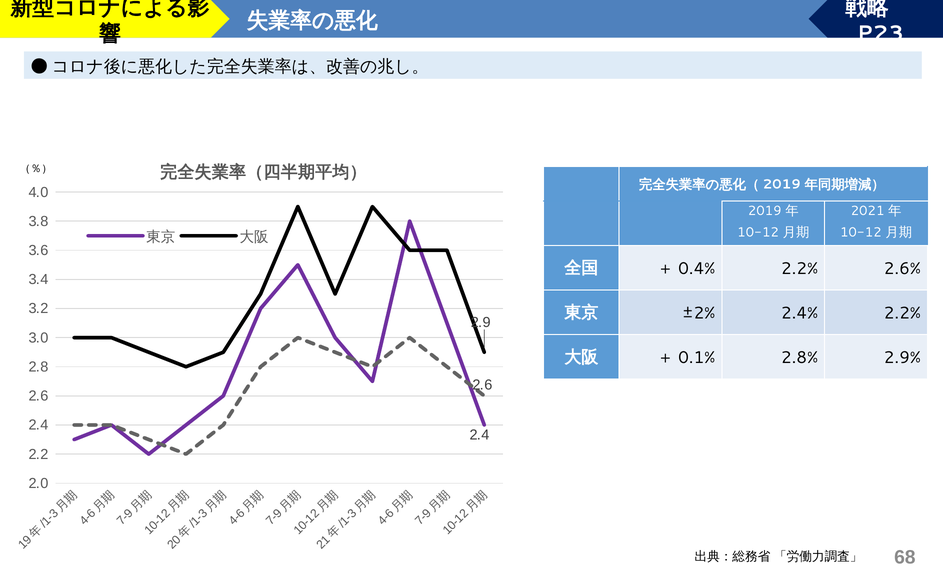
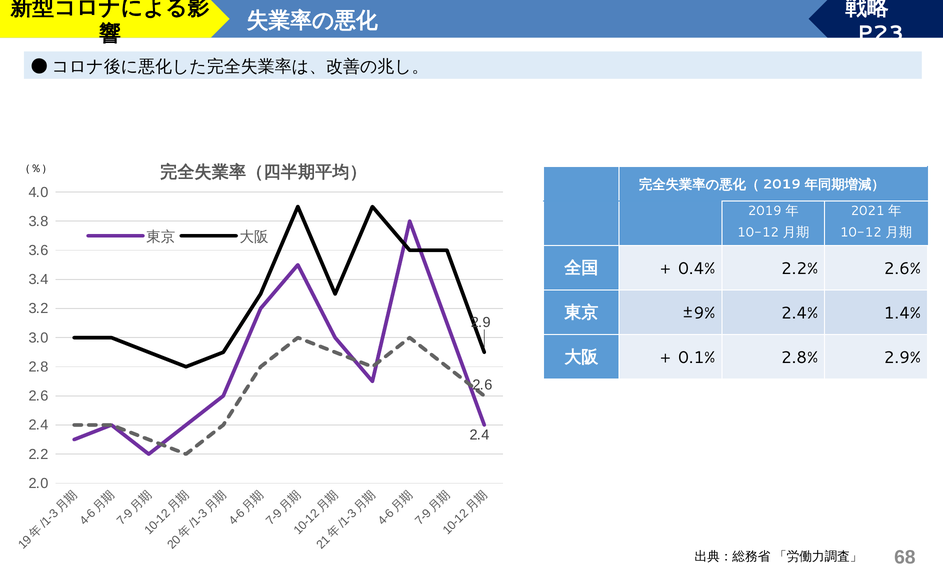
±2%: ±2% -> ±9%
2.4% 2.2%: 2.2% -> 1.4%
